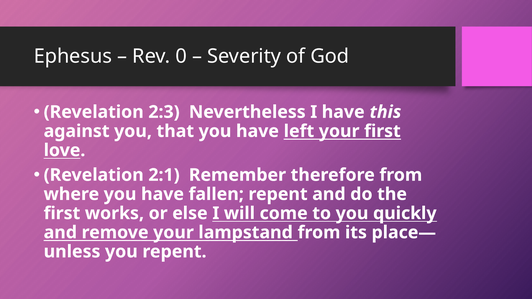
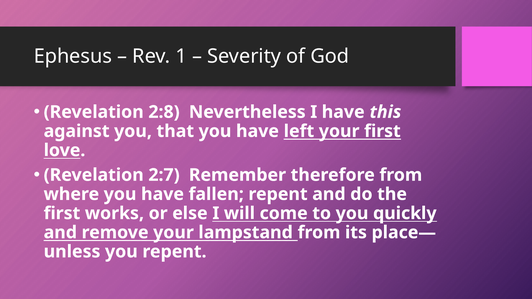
0: 0 -> 1
2:3: 2:3 -> 2:8
2:1: 2:1 -> 2:7
